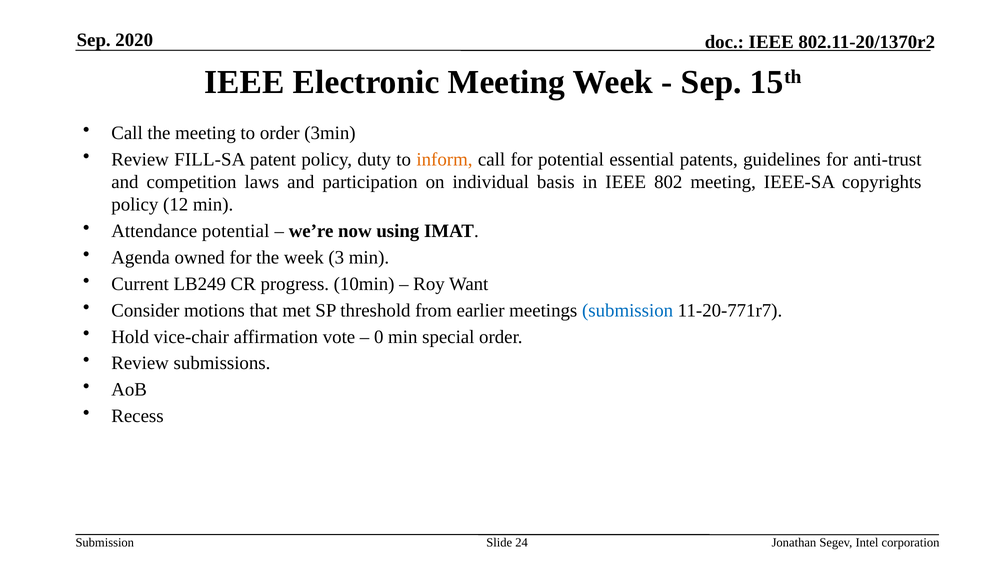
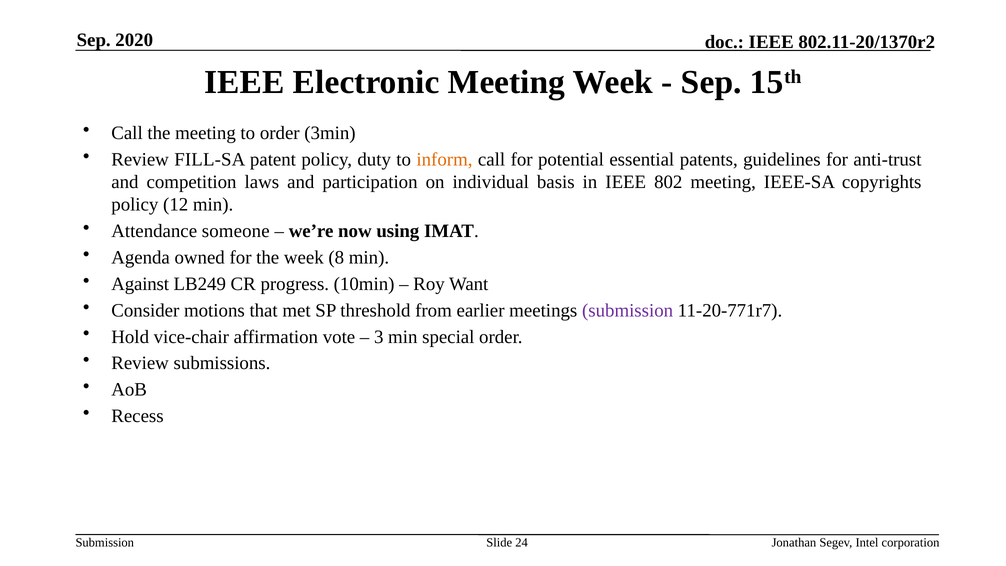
Attendance potential: potential -> someone
3: 3 -> 8
Current: Current -> Against
submission at (628, 310) colour: blue -> purple
0: 0 -> 3
